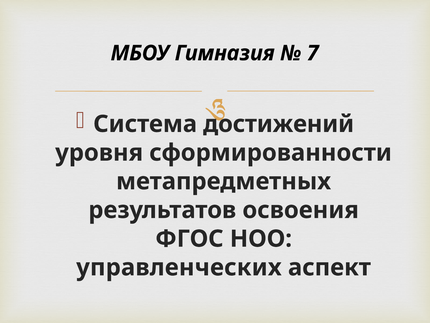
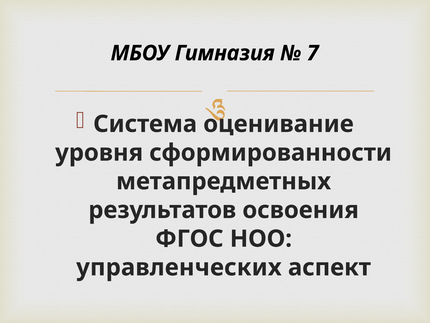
достижений: достижений -> оценивание
